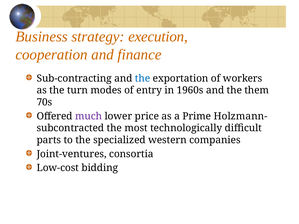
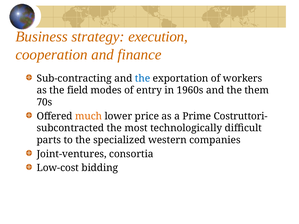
turn: turn -> field
much colour: purple -> orange
Holzmann-: Holzmann- -> Costruttori-
